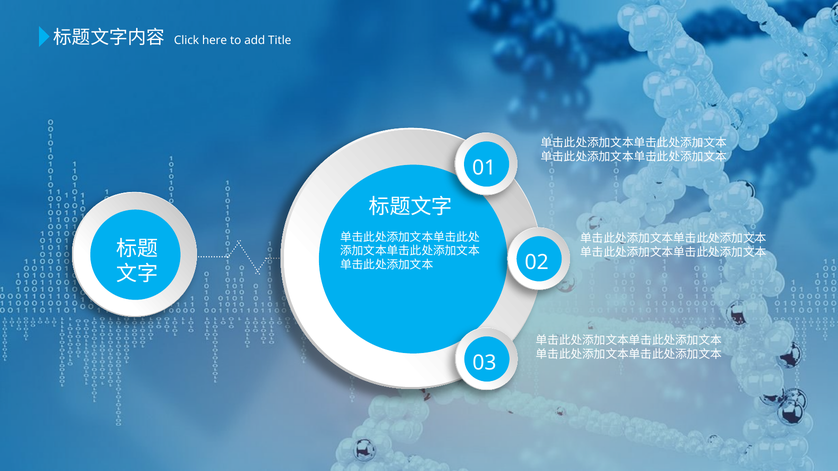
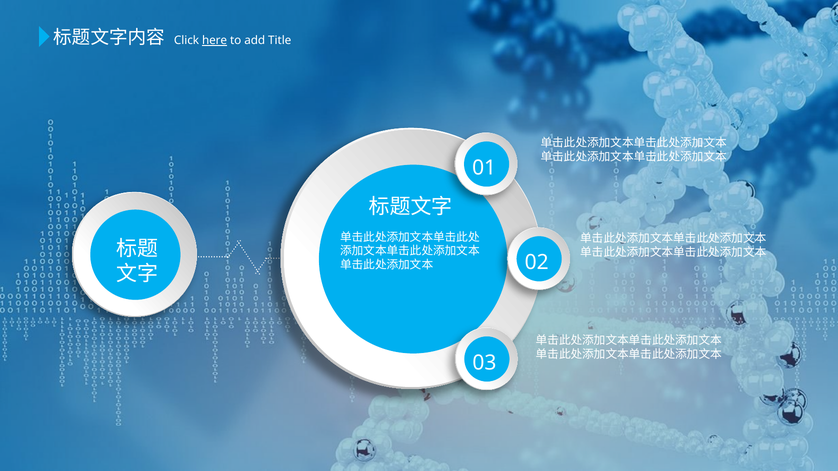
here underline: none -> present
